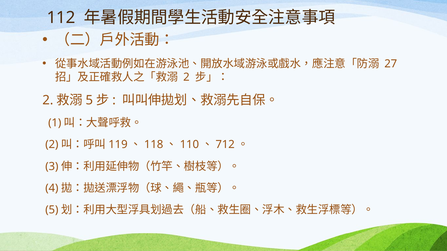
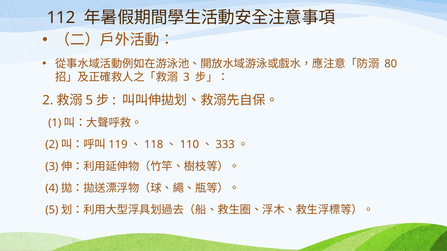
27: 27 -> 80
2 at (186, 77): 2 -> 3
712: 712 -> 333
